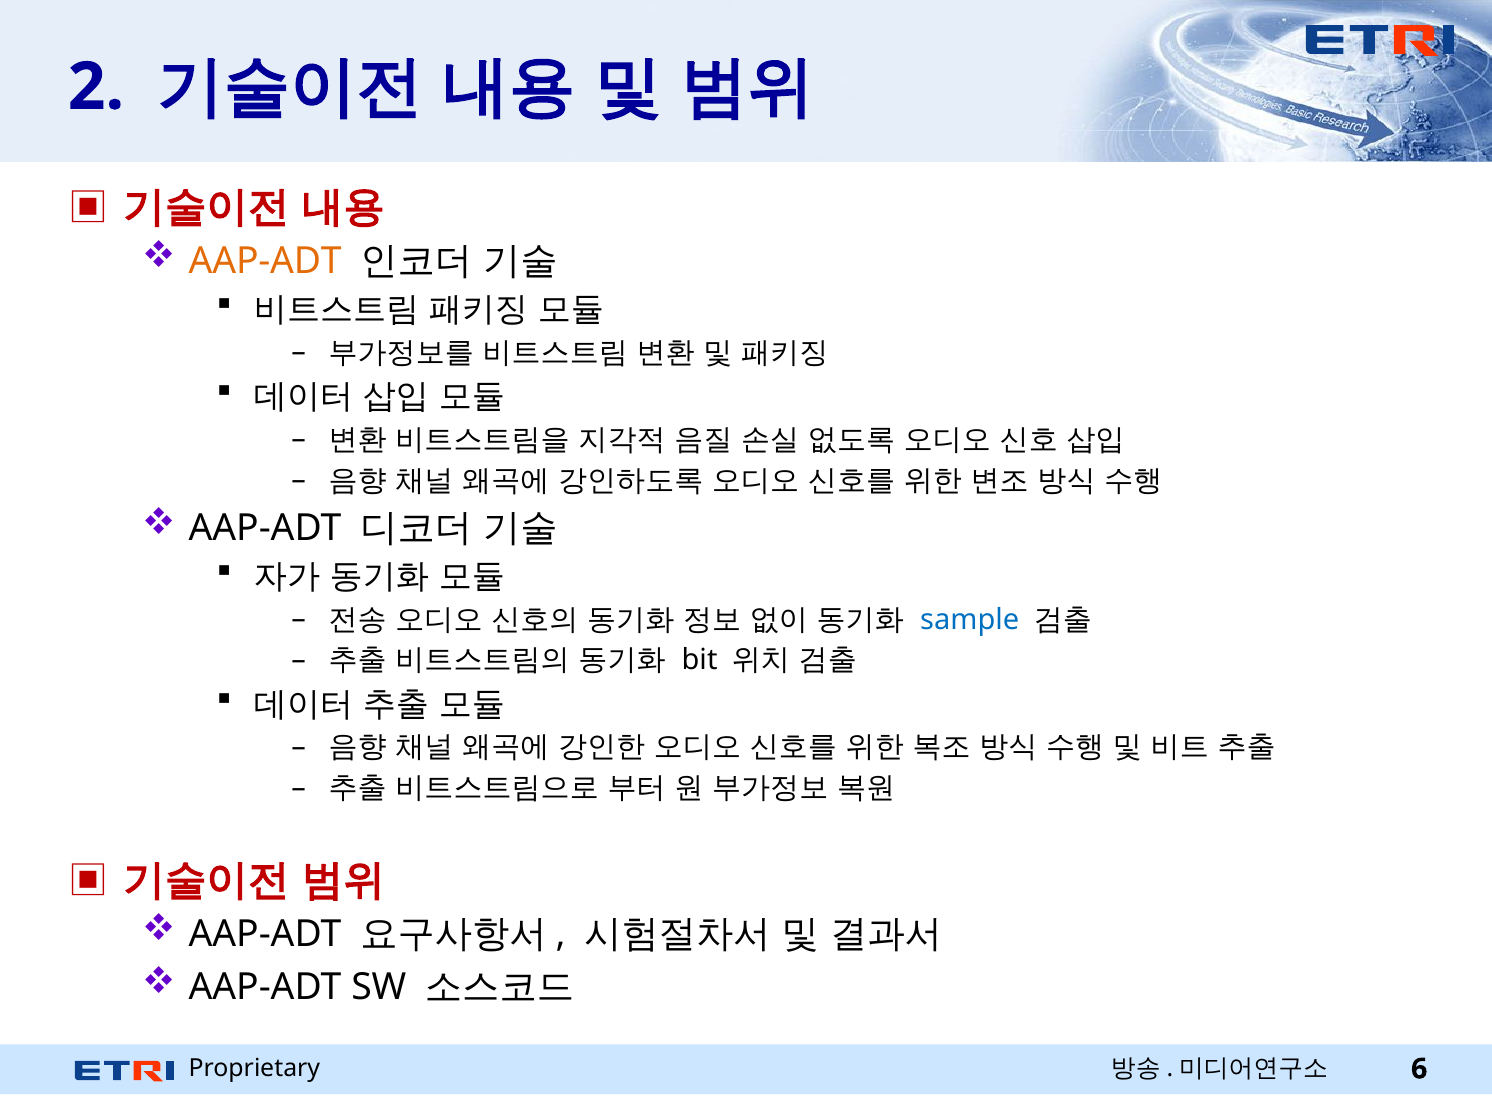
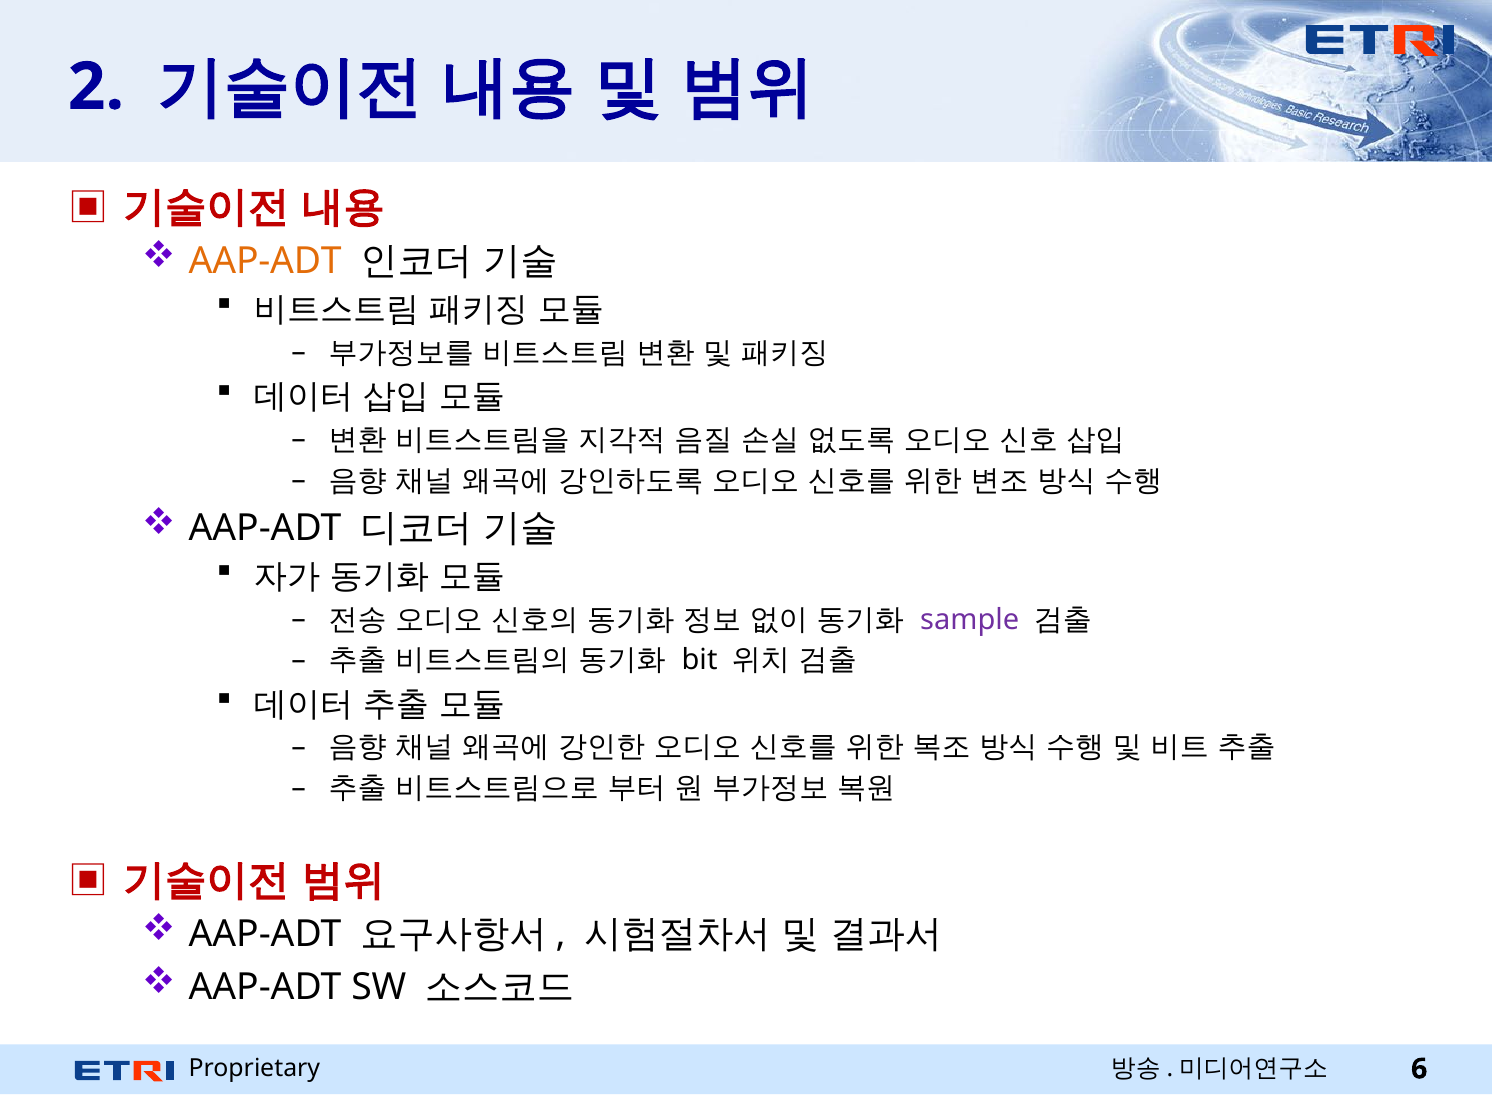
sample colour: blue -> purple
